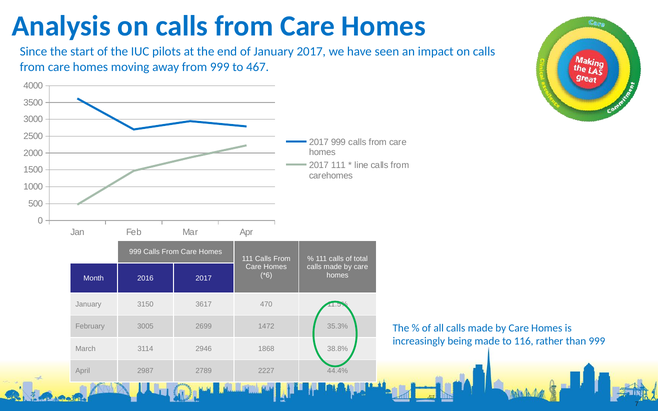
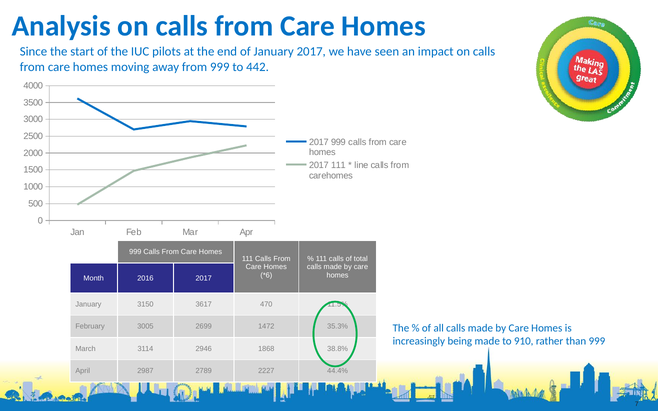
467: 467 -> 442
116: 116 -> 910
